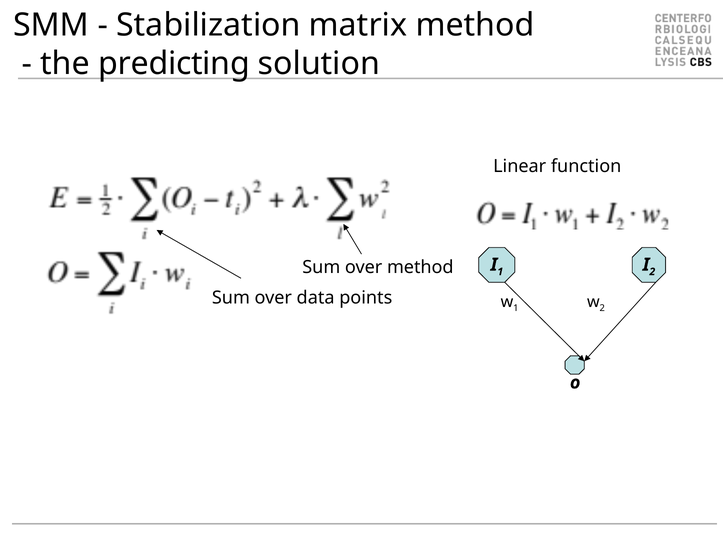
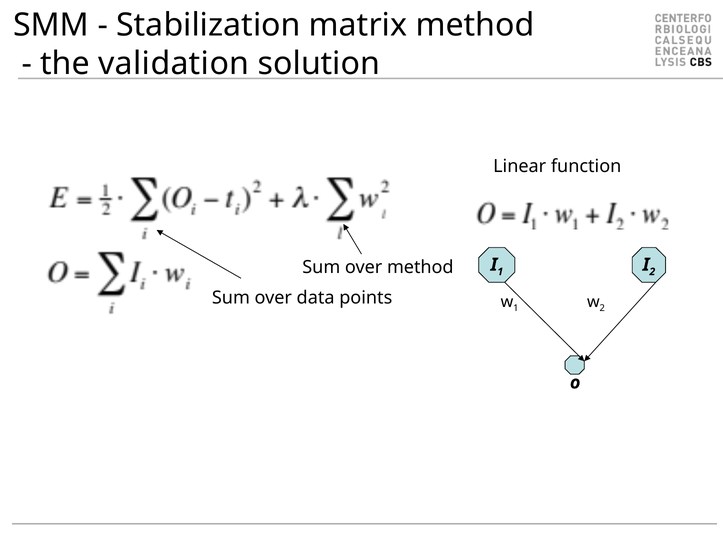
predicting: predicting -> validation
